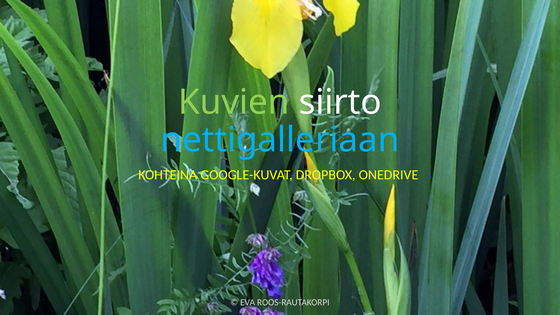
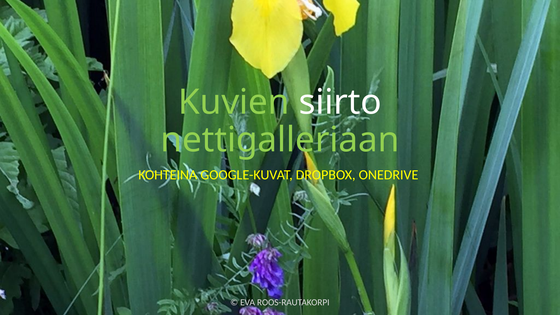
nettigalleriaan colour: light blue -> light green
